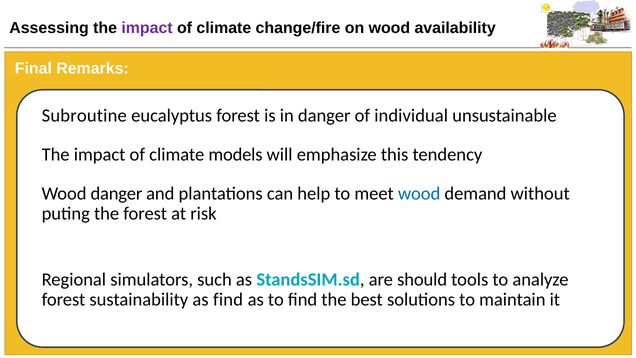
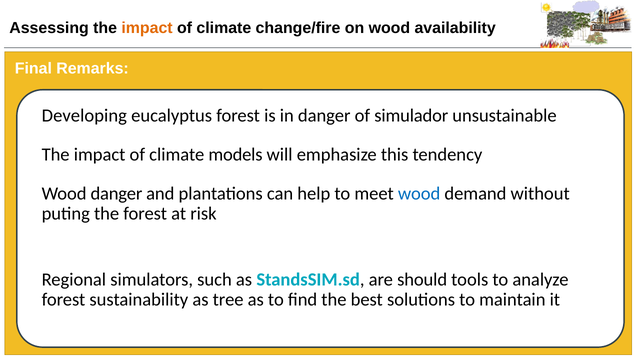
impact at (147, 28) colour: purple -> orange
Subroutine: Subroutine -> Developing
individual: individual -> simulador
as find: find -> tree
